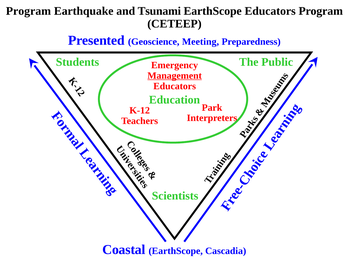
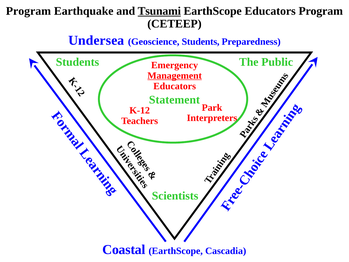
Tsunami underline: none -> present
Presented: Presented -> Undersea
Geoscience Meeting: Meeting -> Students
Education: Education -> Statement
